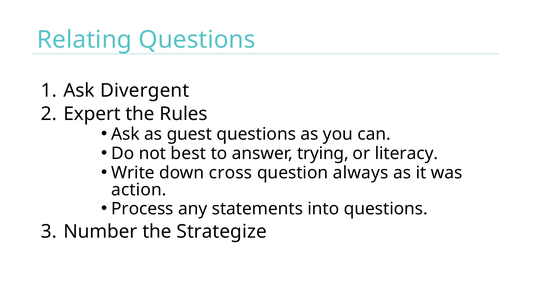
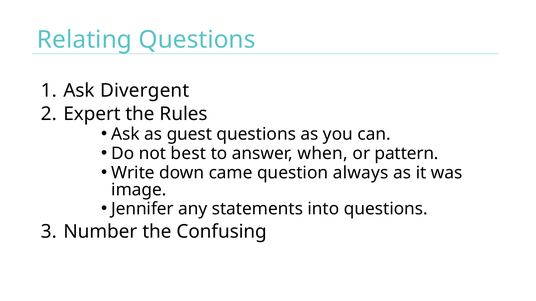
trying: trying -> when
literacy: literacy -> pattern
cross: cross -> came
action: action -> image
Process: Process -> Jennifer
Strategize: Strategize -> Confusing
